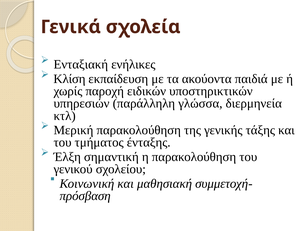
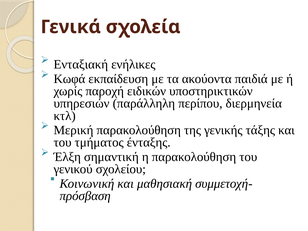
Κλίση: Κλίση -> Κωφά
γλώσσα: γλώσσα -> περίπου
